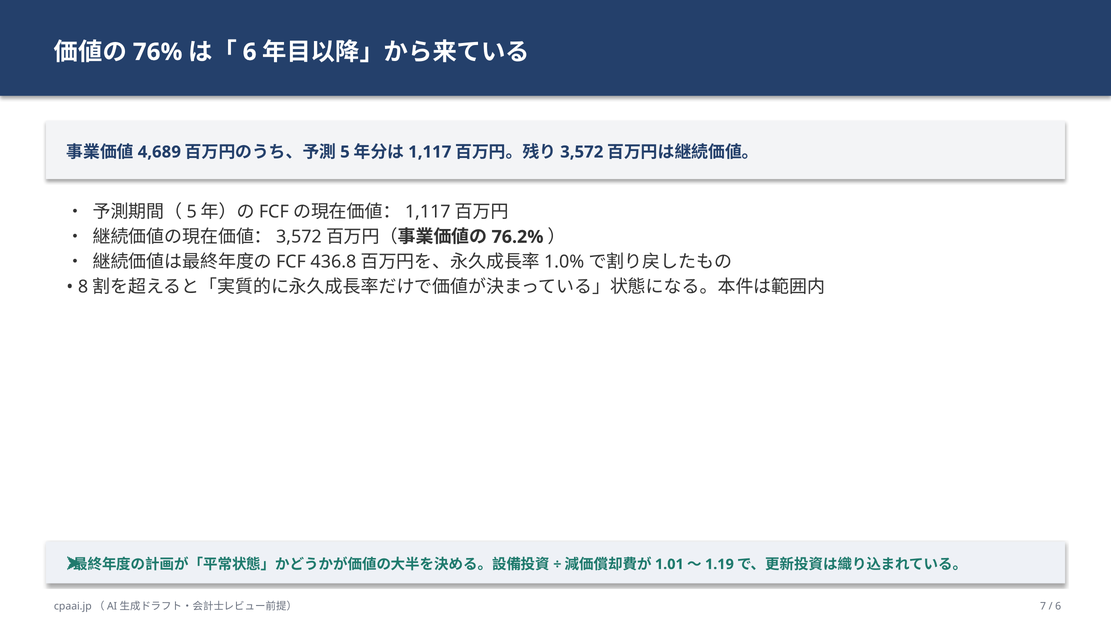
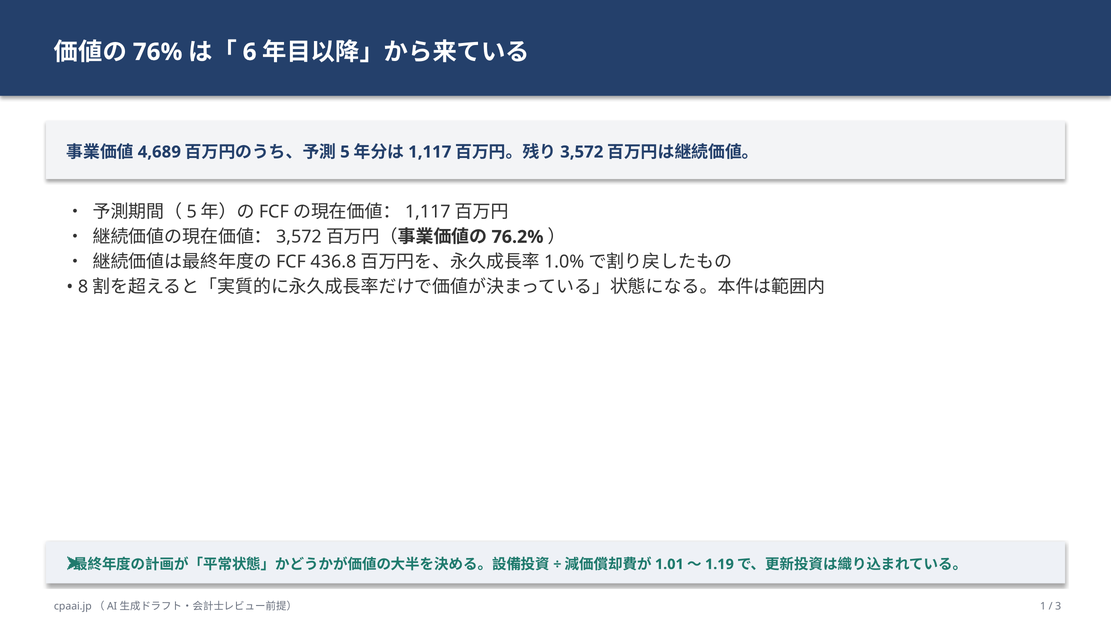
7: 7 -> 1
6 at (1058, 606): 6 -> 3
